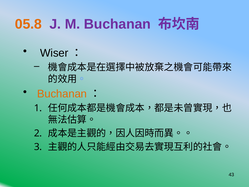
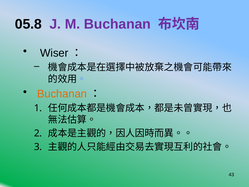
05.8 colour: orange -> black
